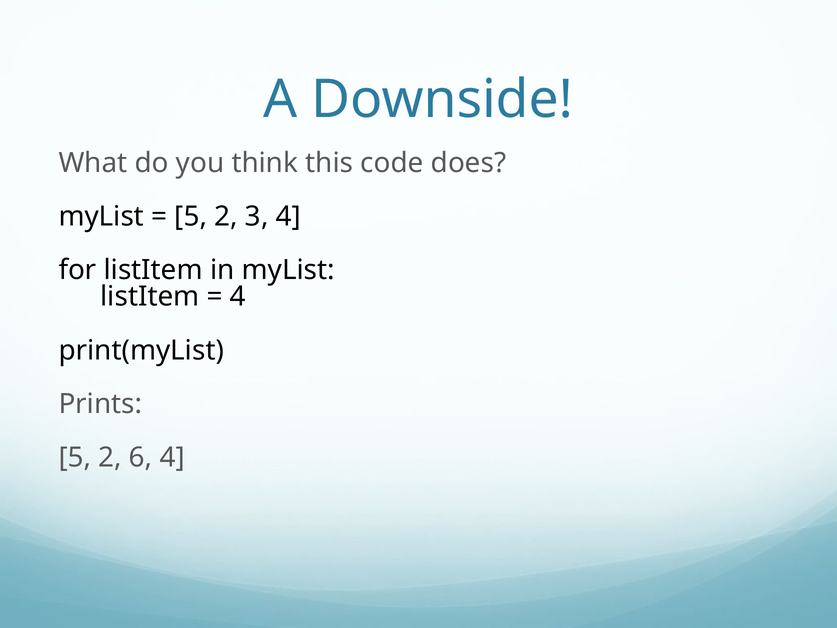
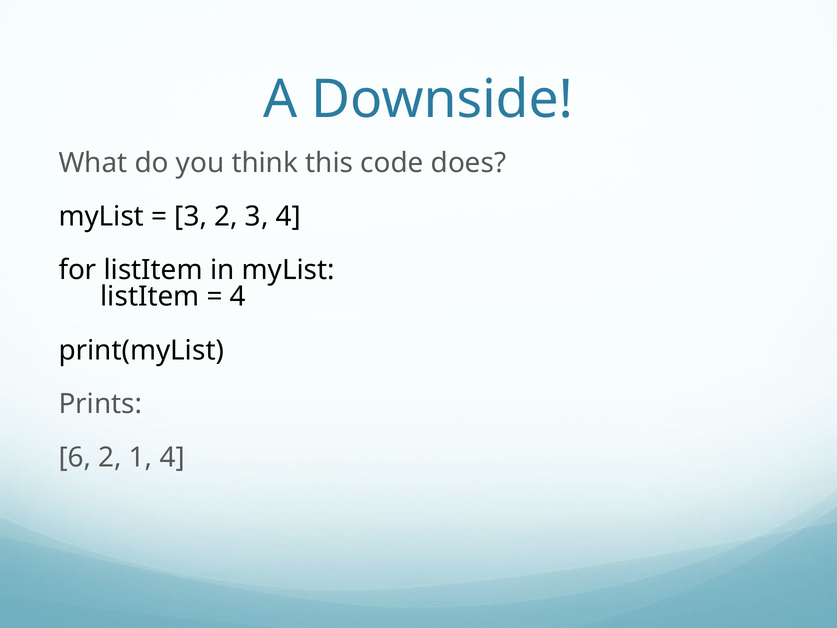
5 at (191, 216): 5 -> 3
5 at (75, 457): 5 -> 6
6: 6 -> 1
